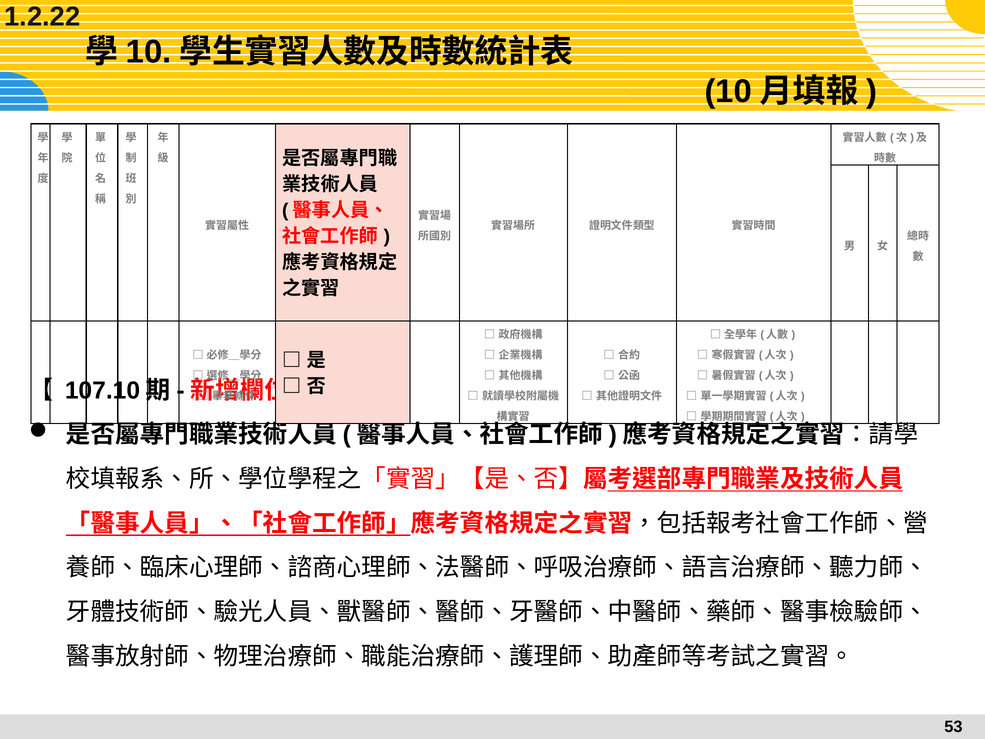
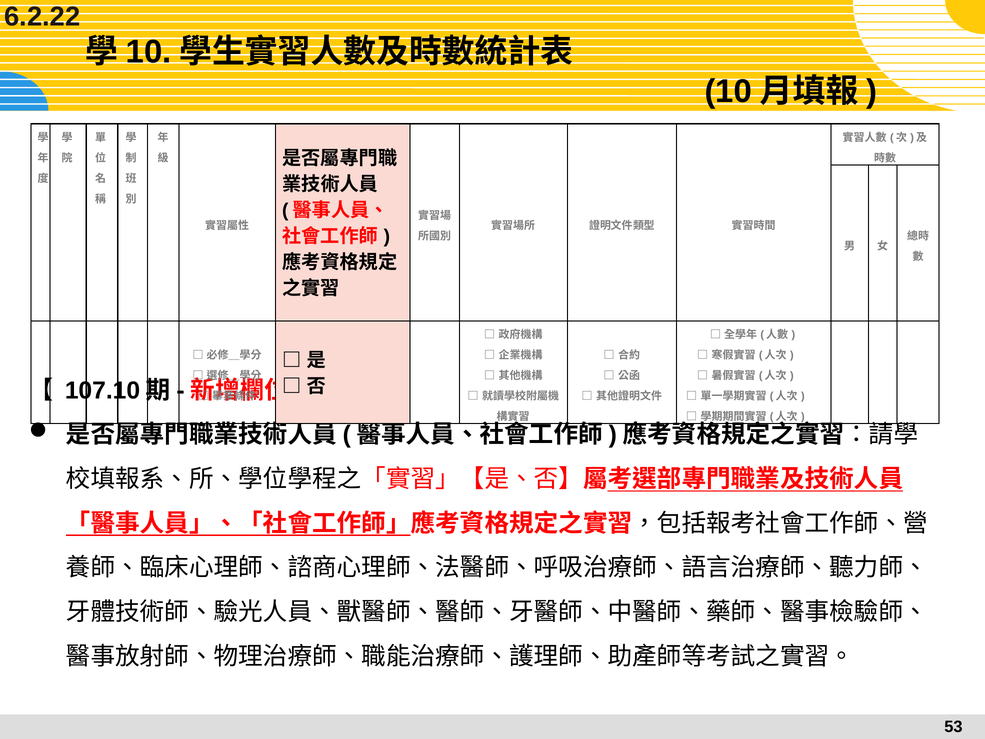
1.2.22: 1.2.22 -> 6.2.22
